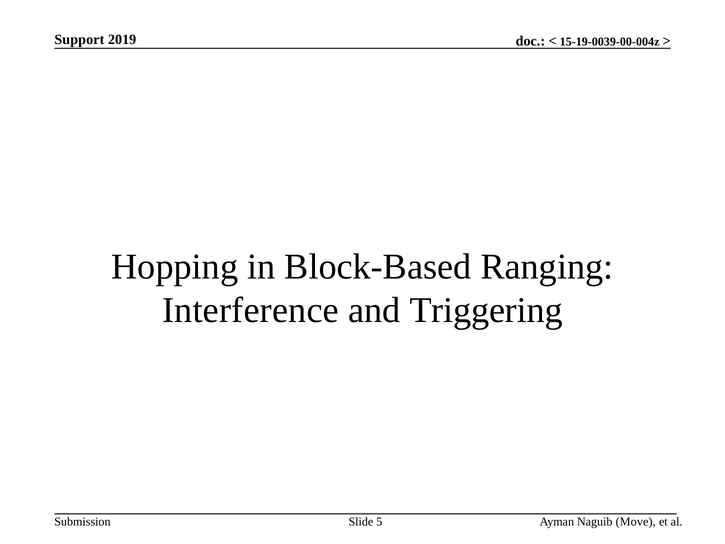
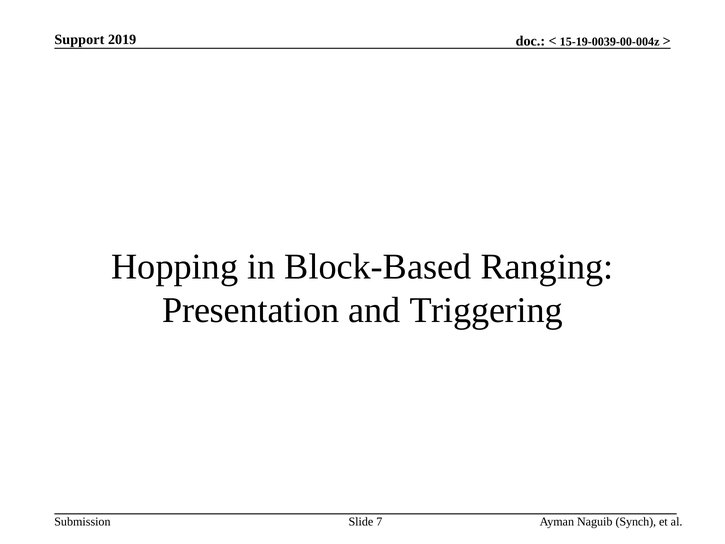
Interference: Interference -> Presentation
5: 5 -> 7
Move: Move -> Synch
